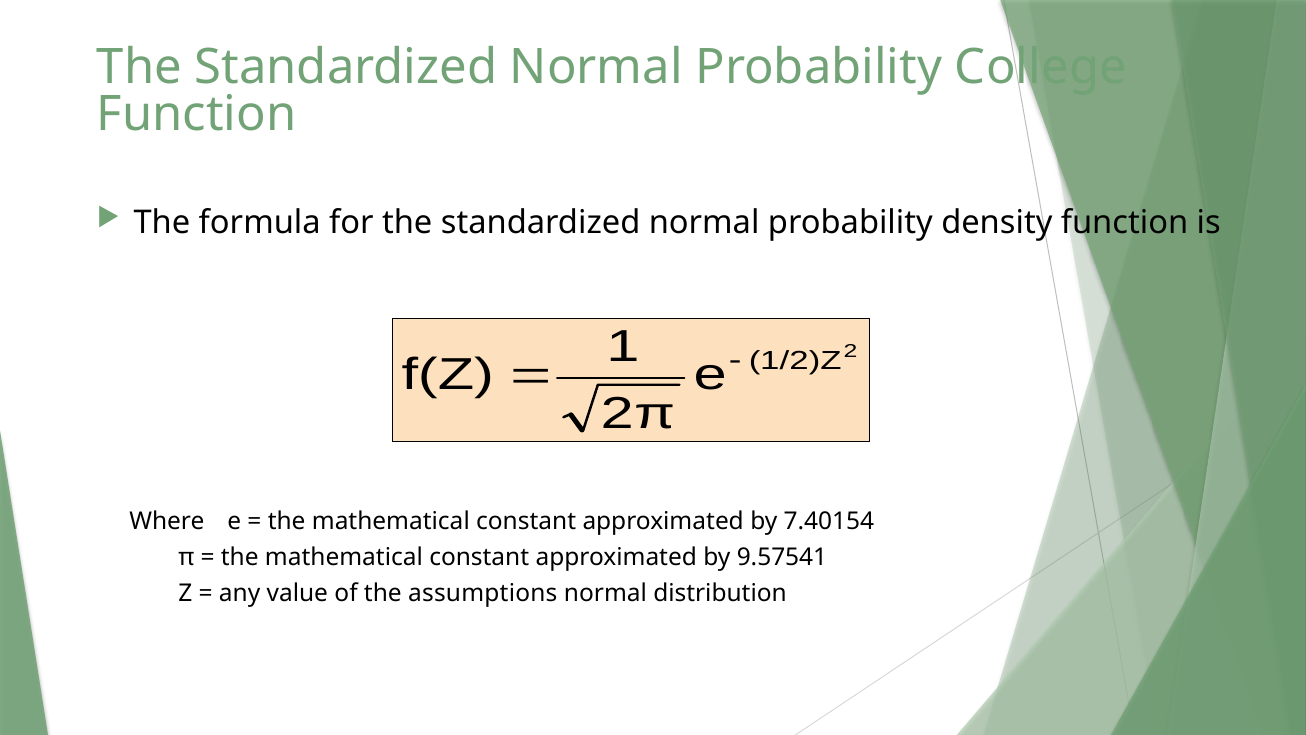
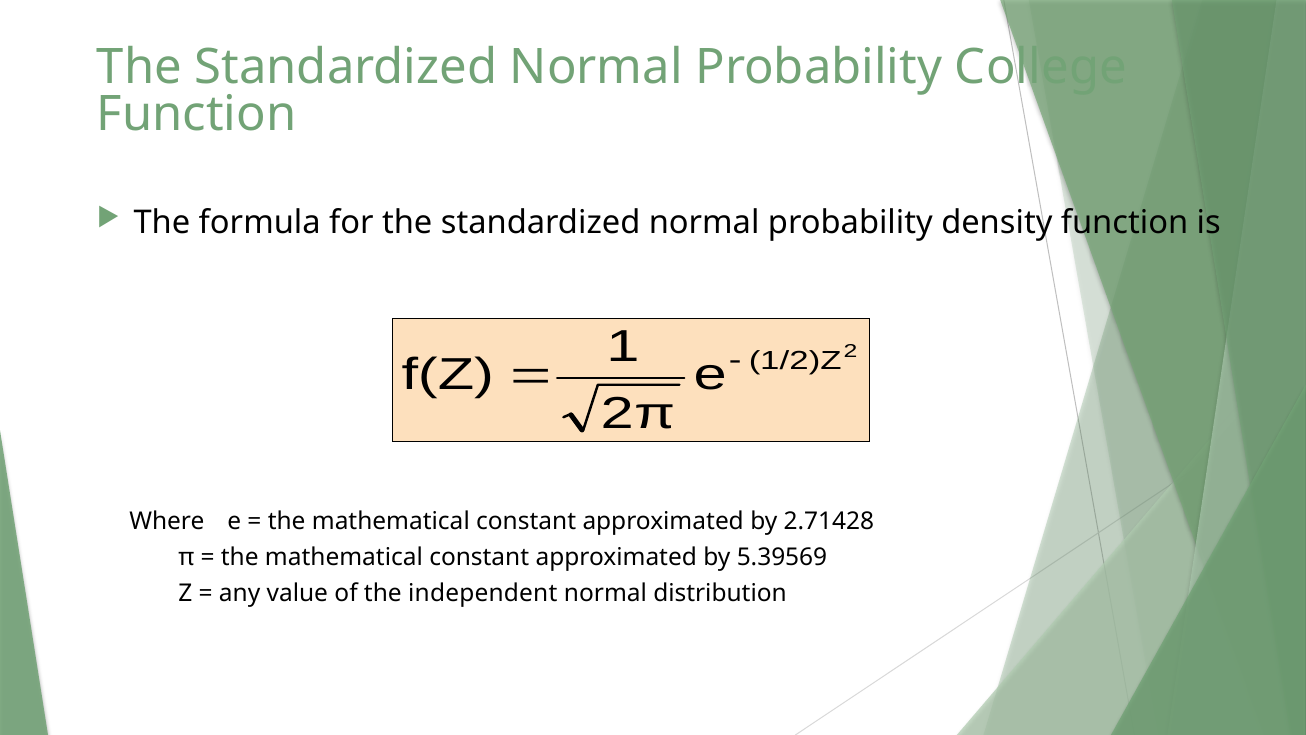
7.40154: 7.40154 -> 2.71428
9.57541: 9.57541 -> 5.39569
assumptions: assumptions -> independent
